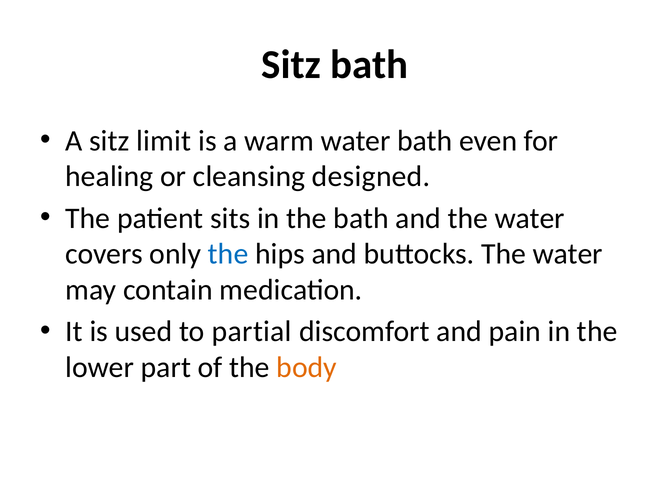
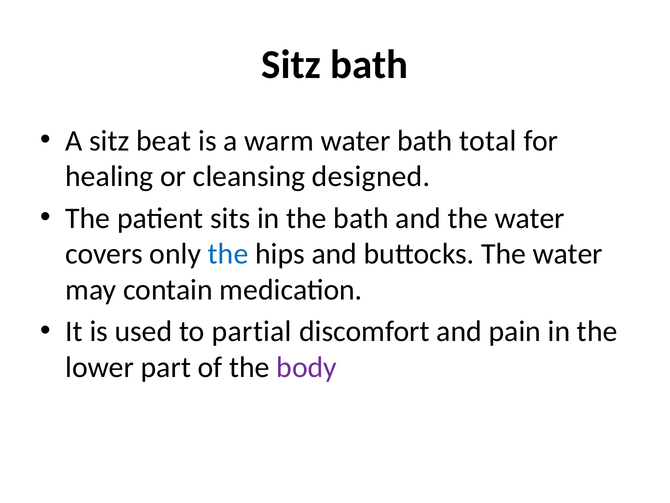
limit: limit -> beat
even: even -> total
body colour: orange -> purple
